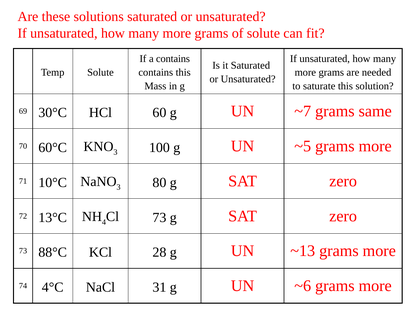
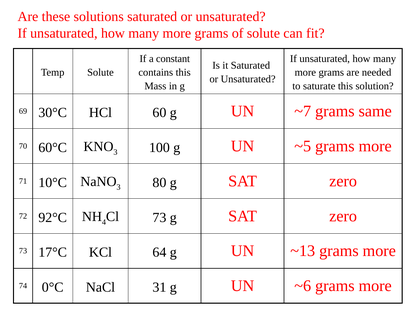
a contains: contains -> constant
13°C: 13°C -> 92°C
88°C: 88°C -> 17°C
28: 28 -> 64
4°C: 4°C -> 0°C
